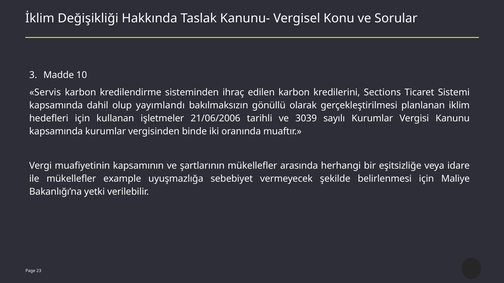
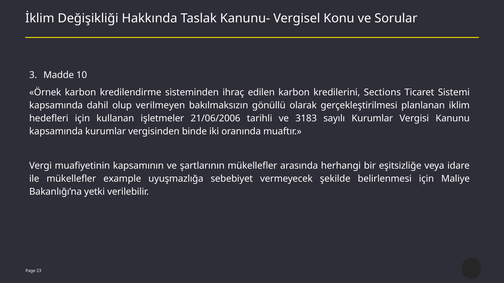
Servis: Servis -> Örnek
yayımlandı: yayımlandı -> verilmeyen
3039: 3039 -> 3183
